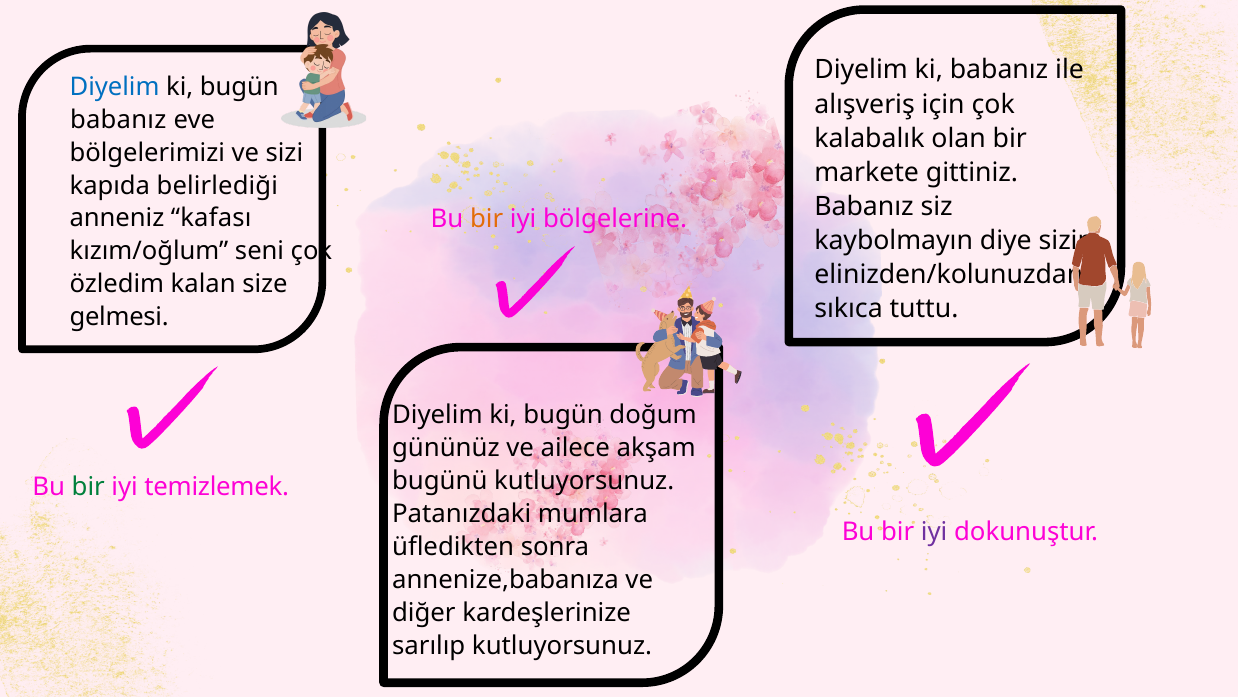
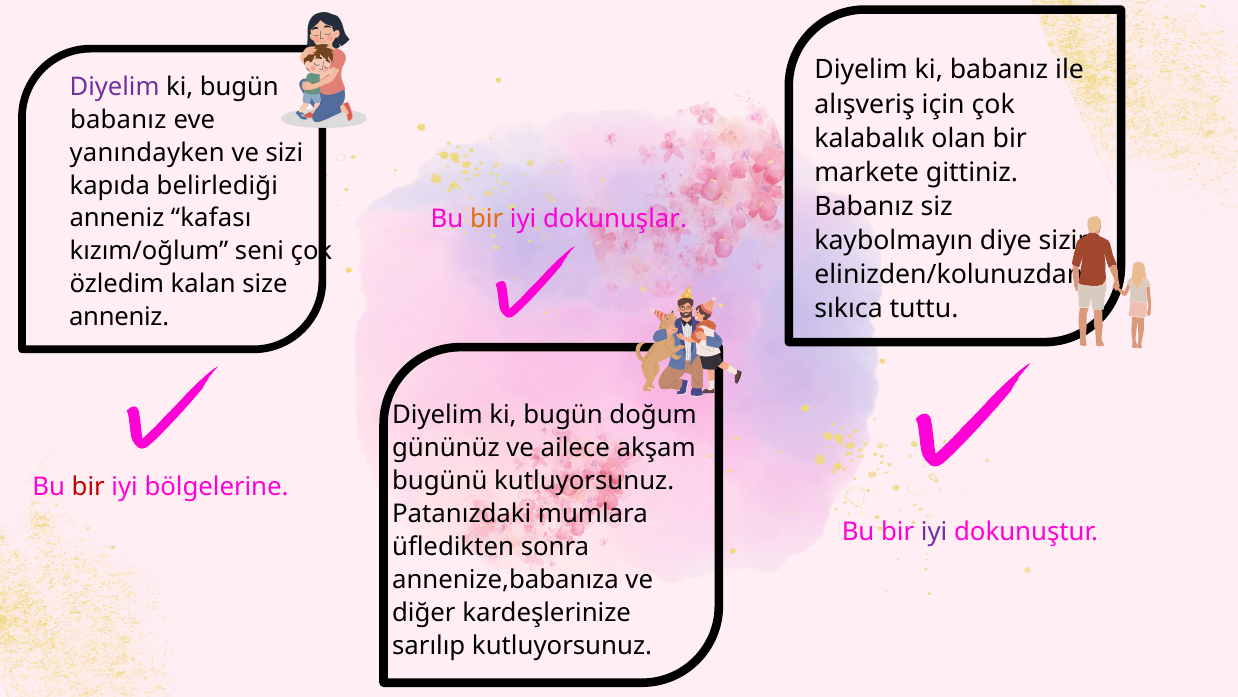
Diyelim at (115, 87) colour: blue -> purple
bölgelerimizi: bölgelerimizi -> yanındayken
bölgelerine: bölgelerine -> dokunuşlar
gelmesi at (119, 317): gelmesi -> anneniz
bir at (88, 487) colour: green -> red
temizlemek: temizlemek -> bölgelerine
